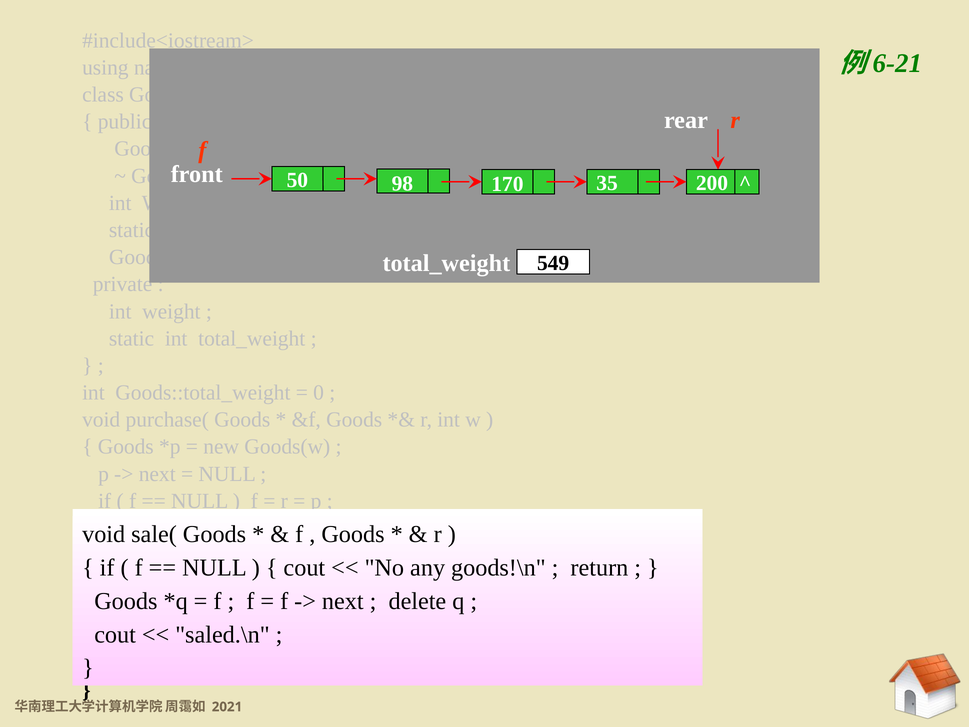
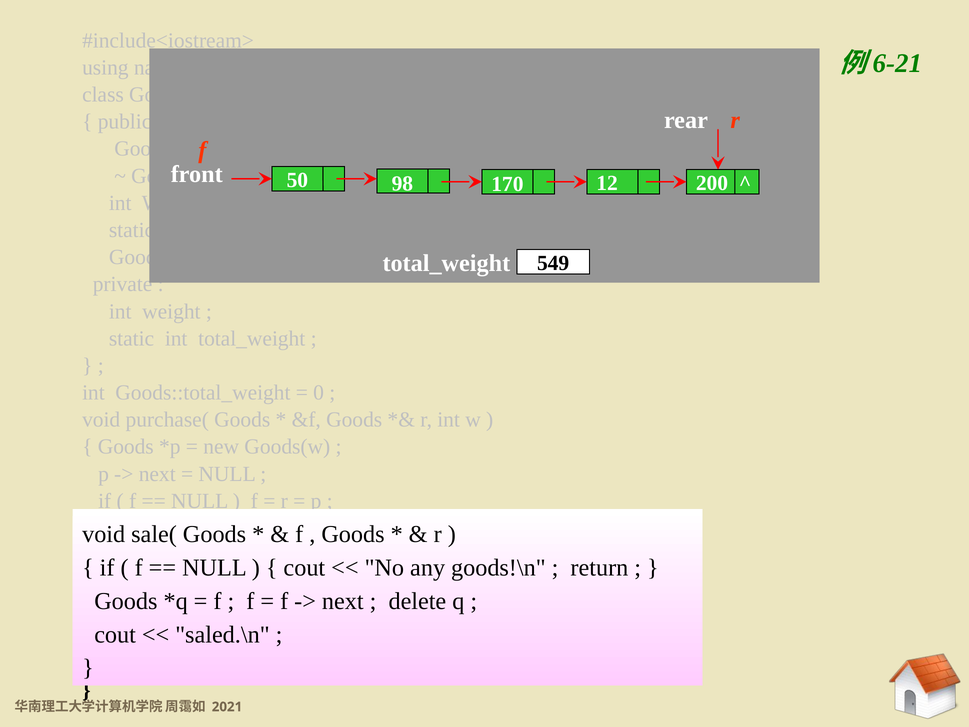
35: 35 -> 12
